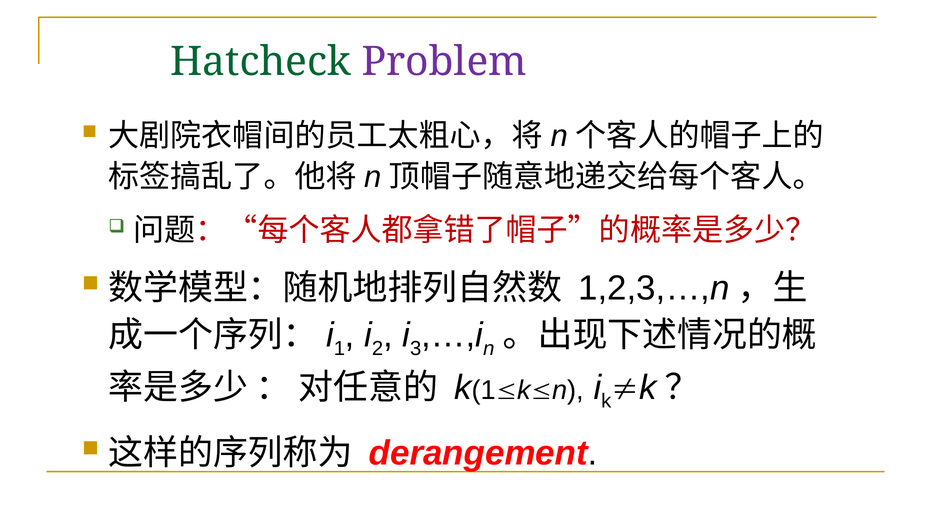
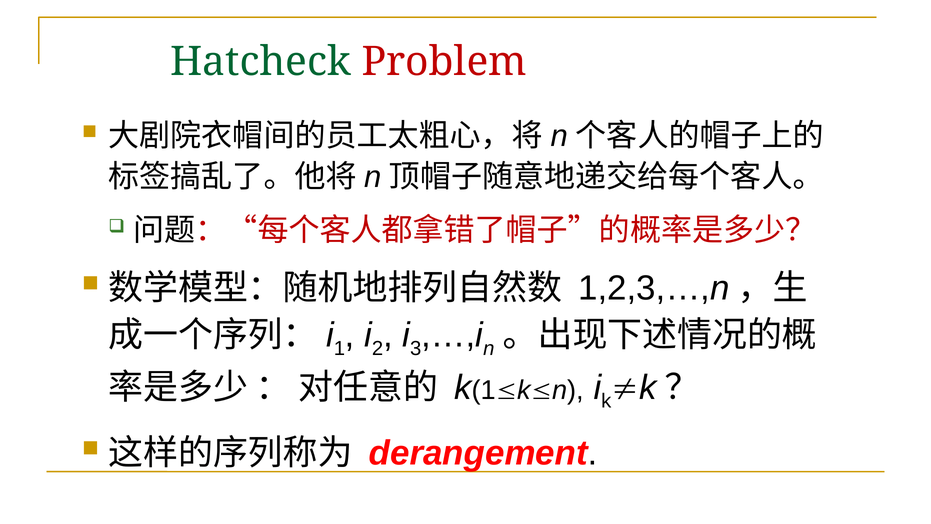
Problem colour: purple -> red
